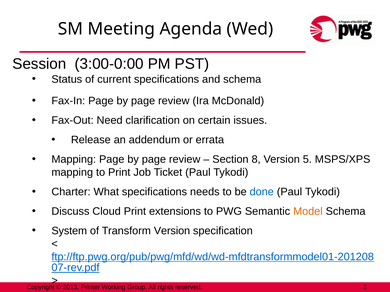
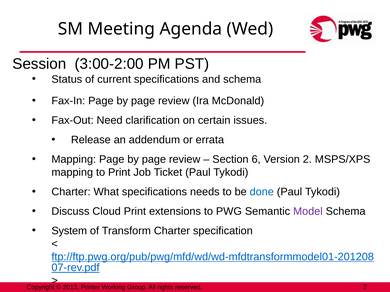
3:00-0:00: 3:00-0:00 -> 3:00-2:00
8: 8 -> 6
Version 5: 5 -> 2
Model colour: orange -> purple
Transform Version: Version -> Charter
